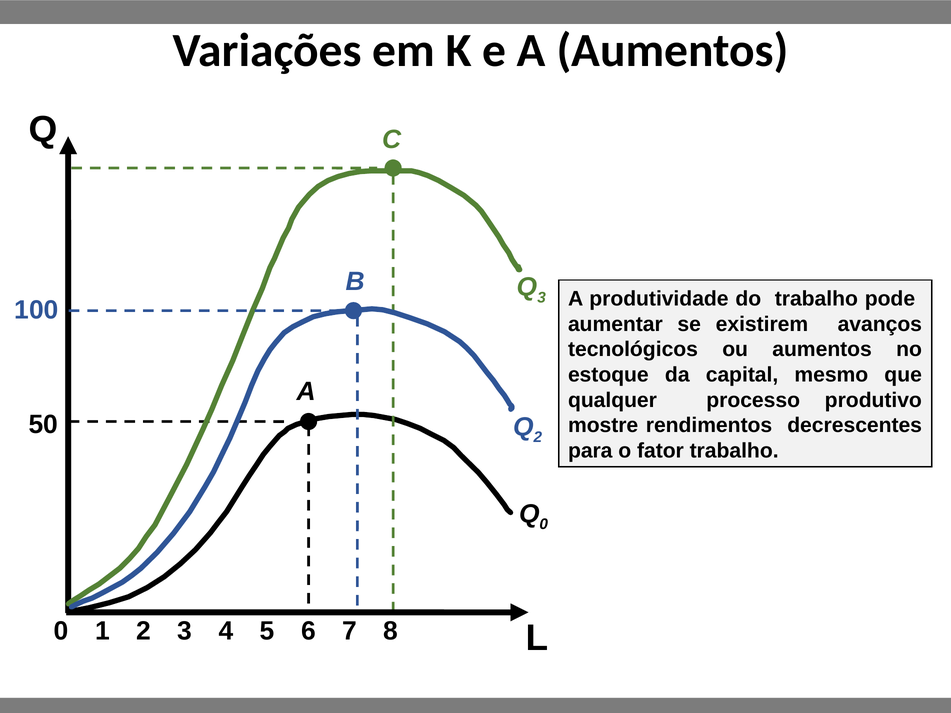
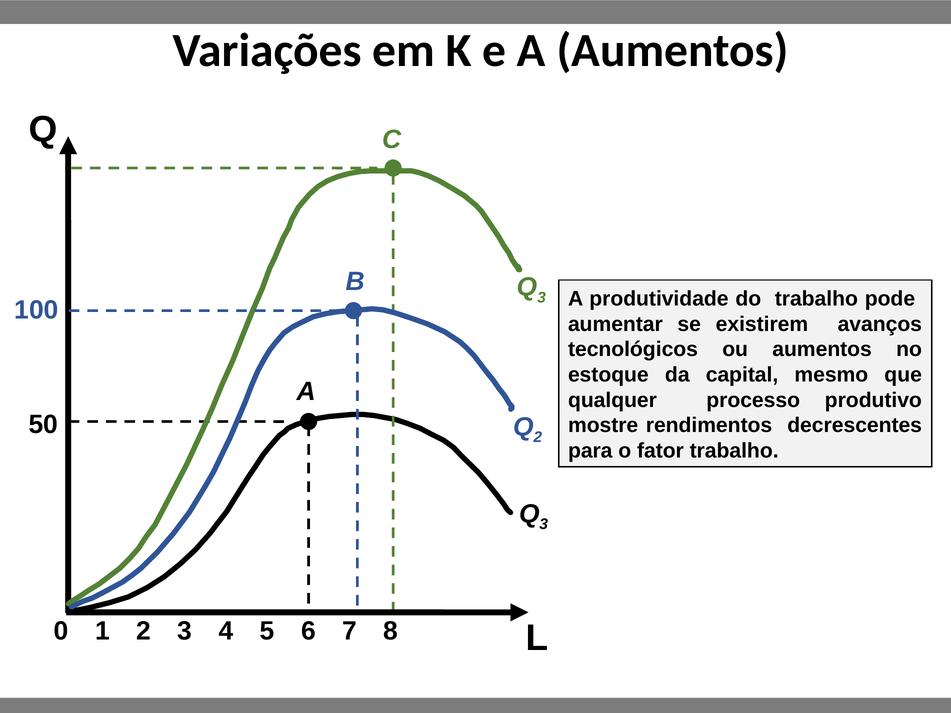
0 at (544, 524): 0 -> 3
